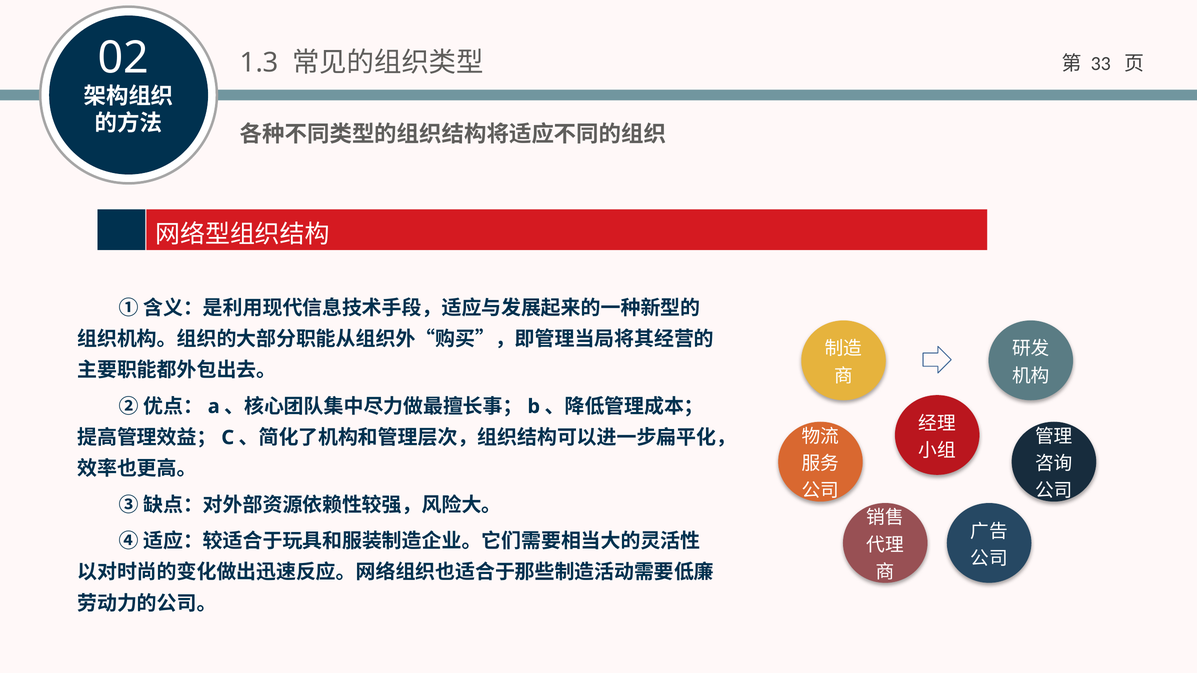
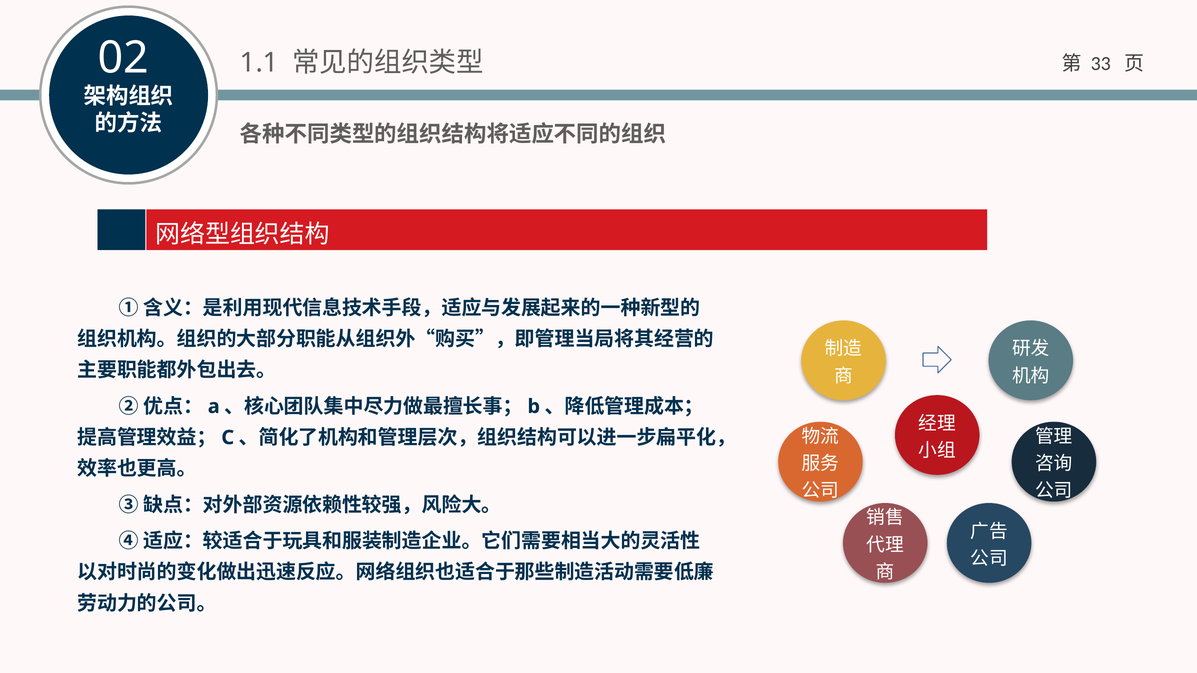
1.3: 1.3 -> 1.1
